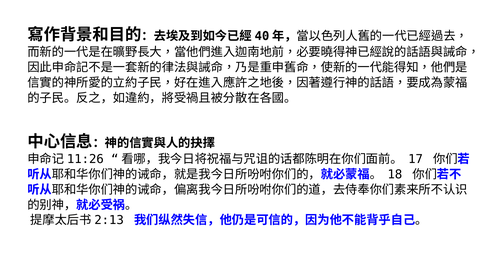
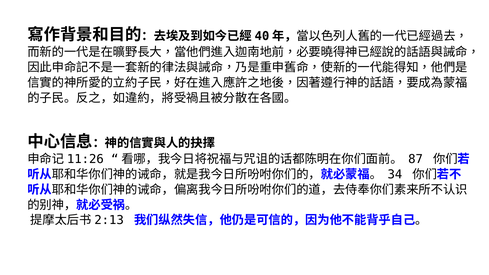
17: 17 -> 87
18: 18 -> 34
